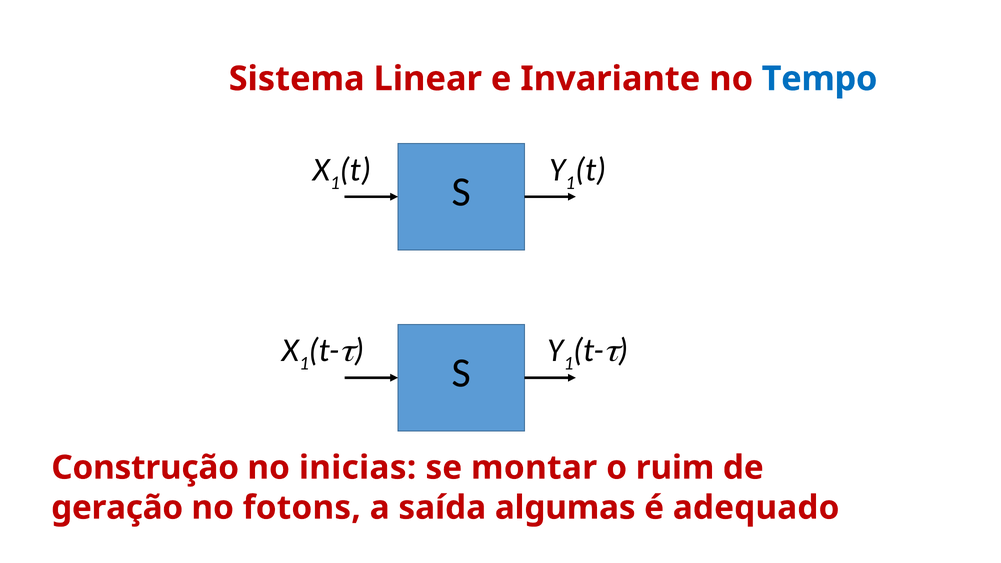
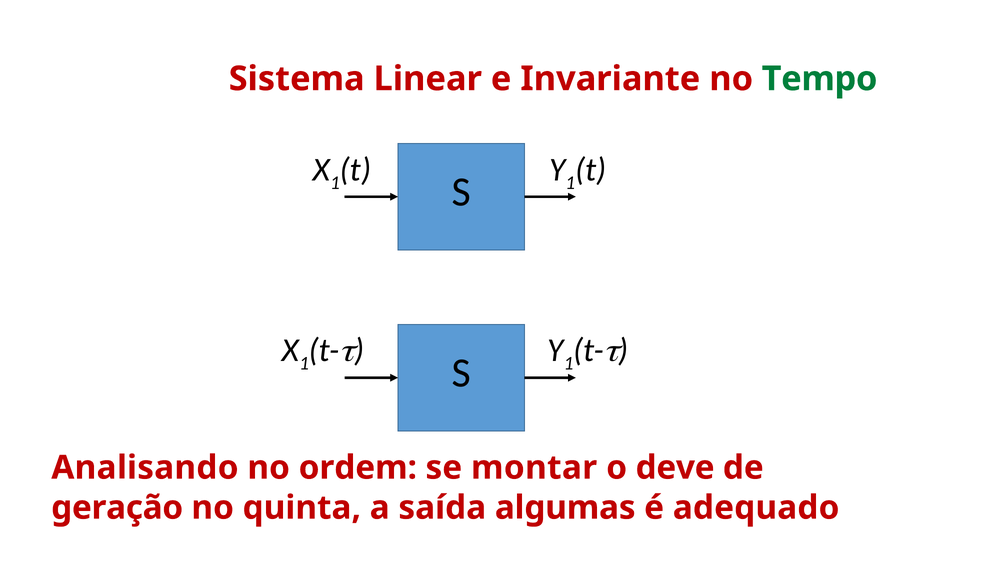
Tempo colour: blue -> green
Construção: Construção -> Analisando
inicias: inicias -> ordem
ruim: ruim -> deve
fotons: fotons -> quinta
